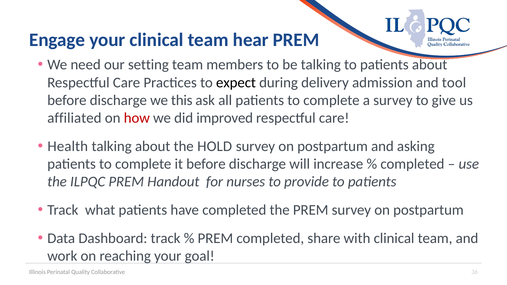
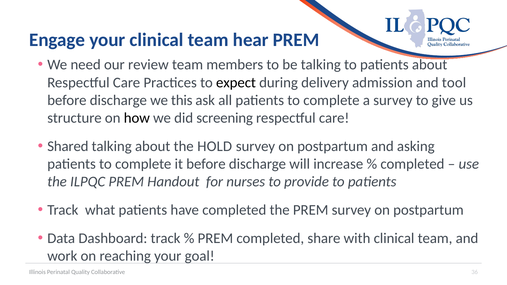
setting: setting -> review
affiliated: affiliated -> structure
how colour: red -> black
improved: improved -> screening
Health: Health -> Shared
